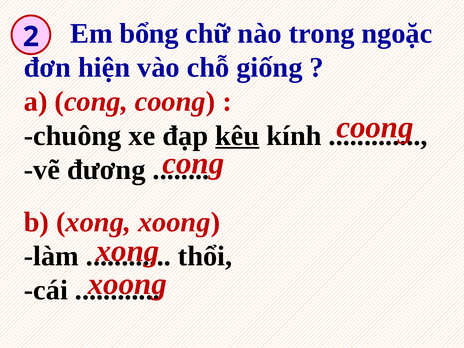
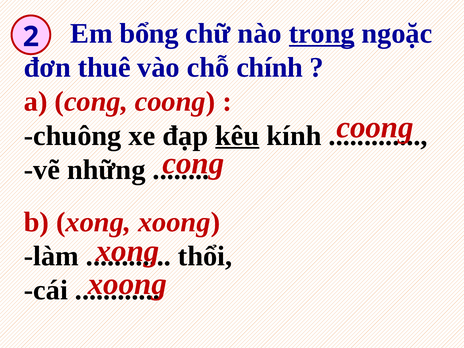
trong underline: none -> present
hiện: hiện -> thuê
giống: giống -> chính
đương: đương -> những
